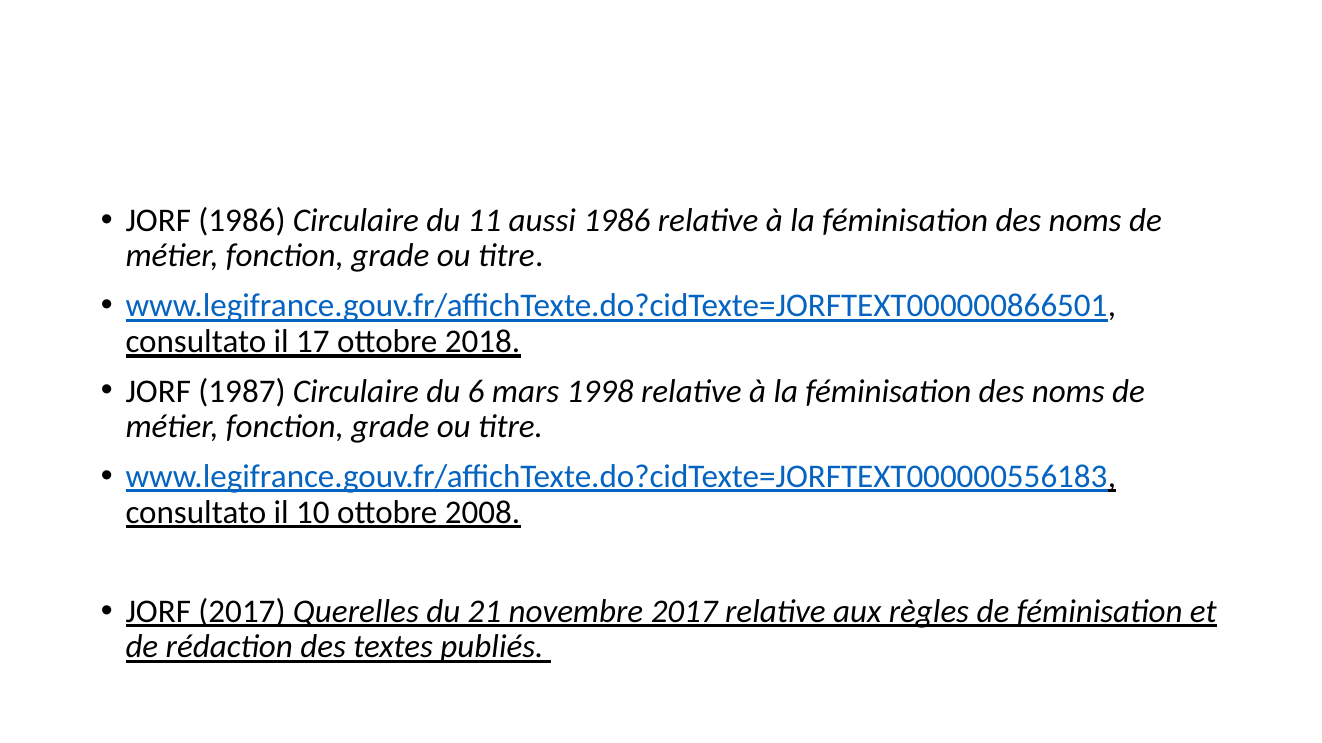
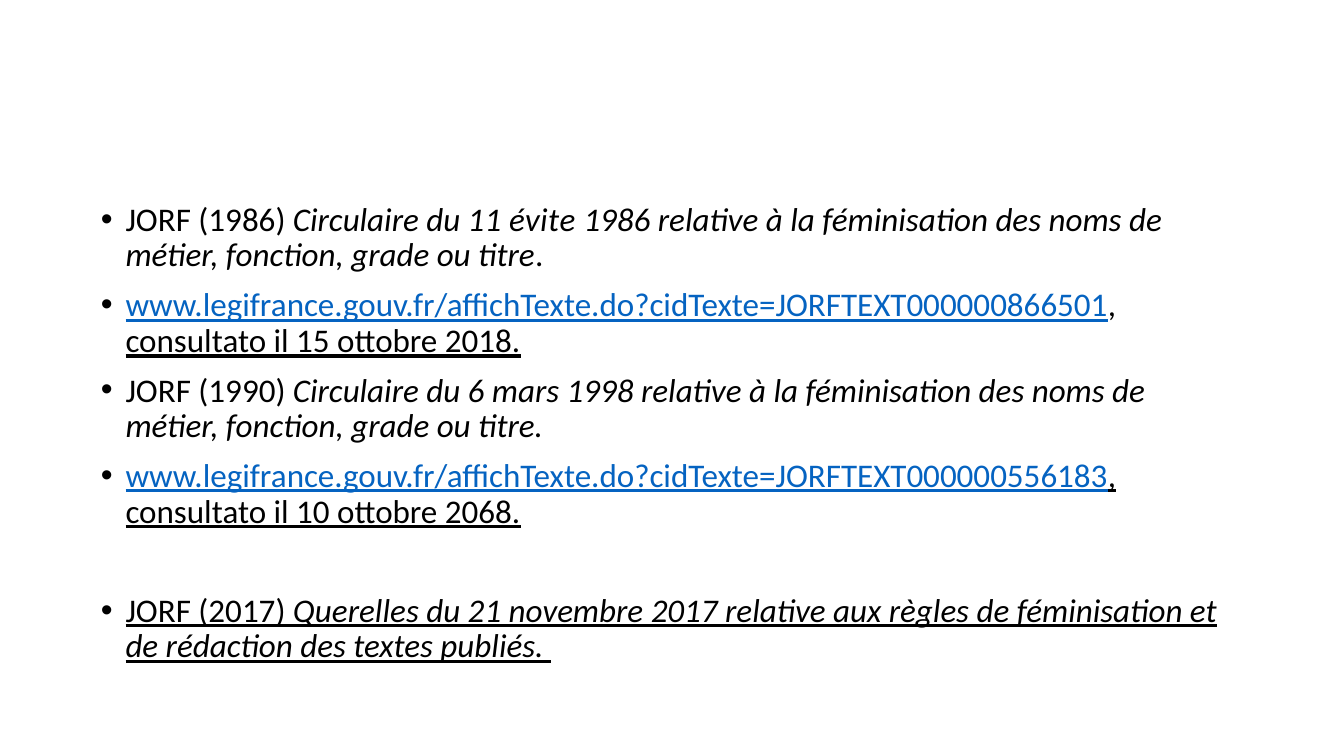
aussi: aussi -> évite
17: 17 -> 15
1987: 1987 -> 1990
2008: 2008 -> 2068
